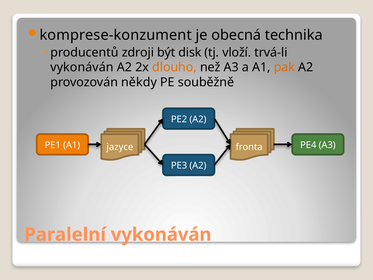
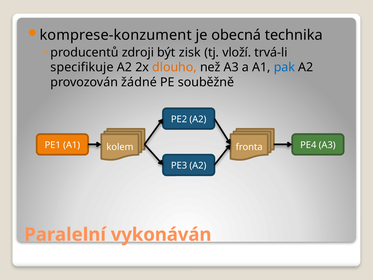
disk: disk -> zisk
vykonáván at (82, 67): vykonáván -> specifikuje
pak colour: orange -> blue
někdy: někdy -> žádné
jazyce: jazyce -> kolem
